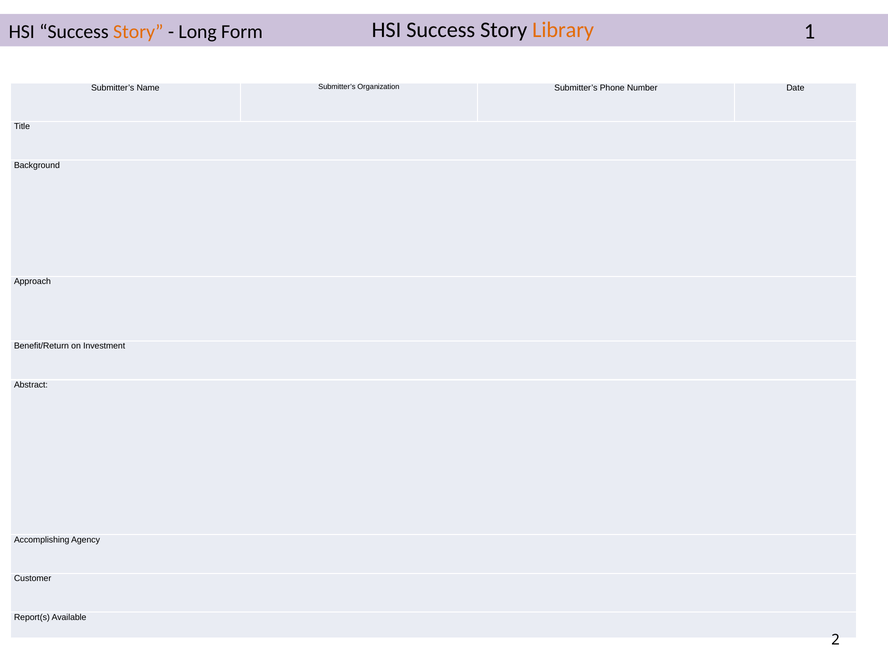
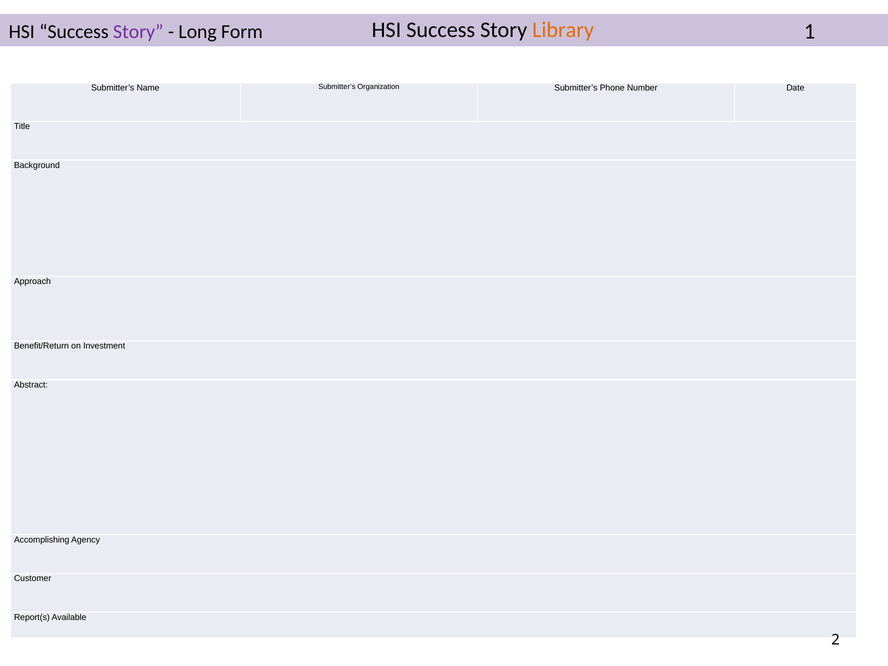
Story at (138, 31) colour: orange -> purple
